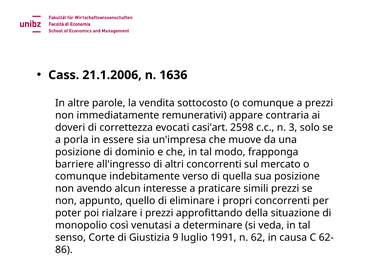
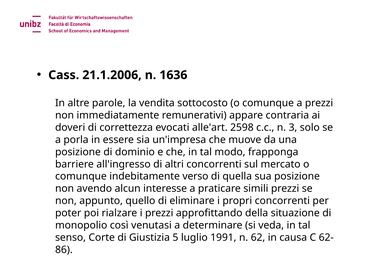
casi'art: casi'art -> alle'art
9: 9 -> 5
